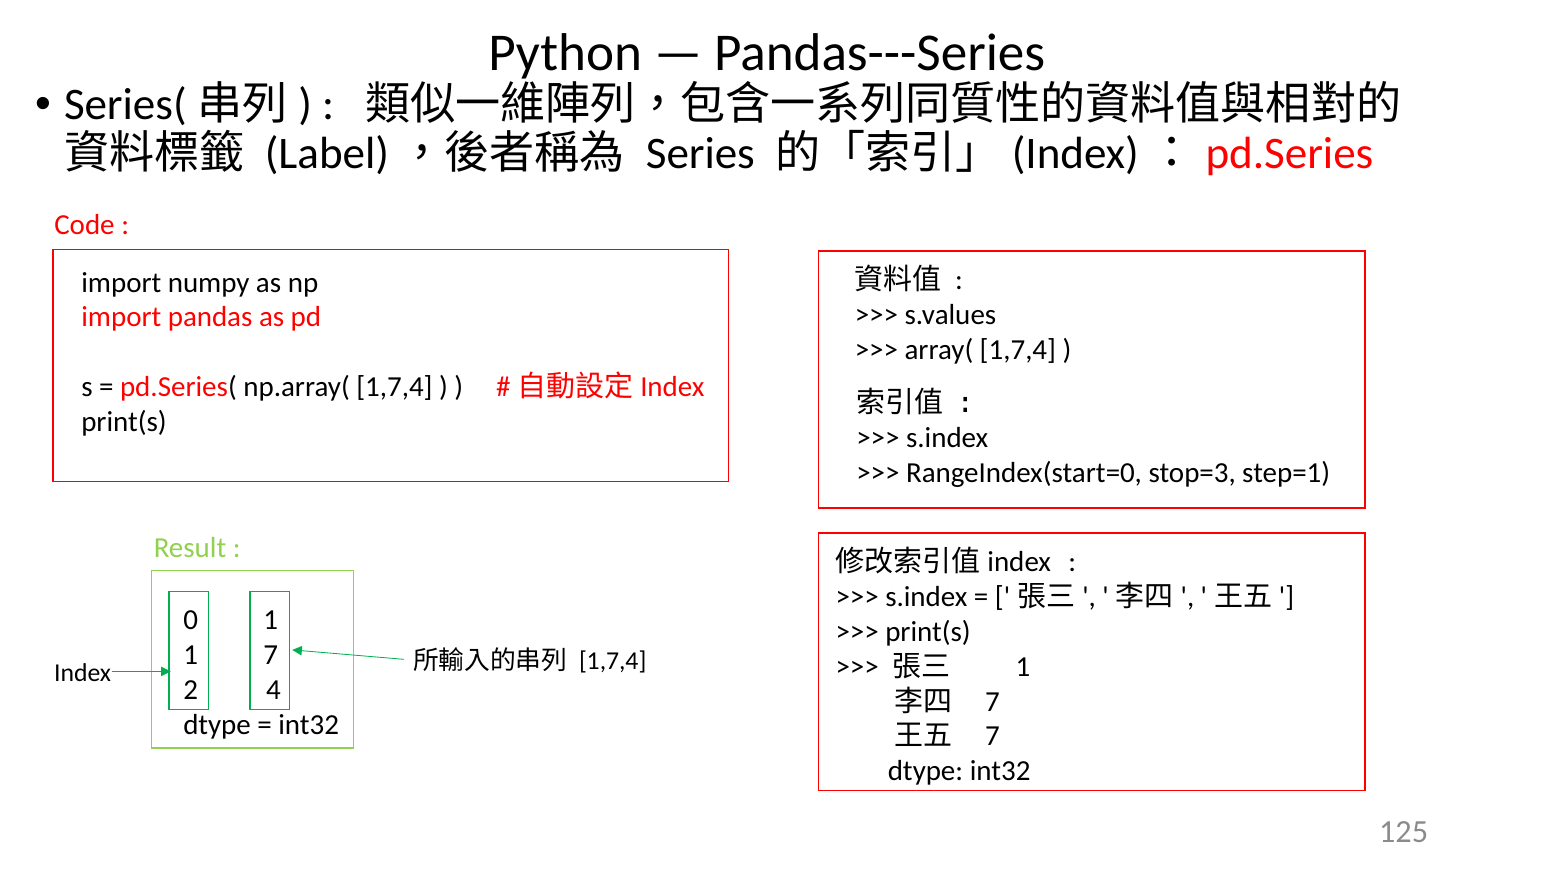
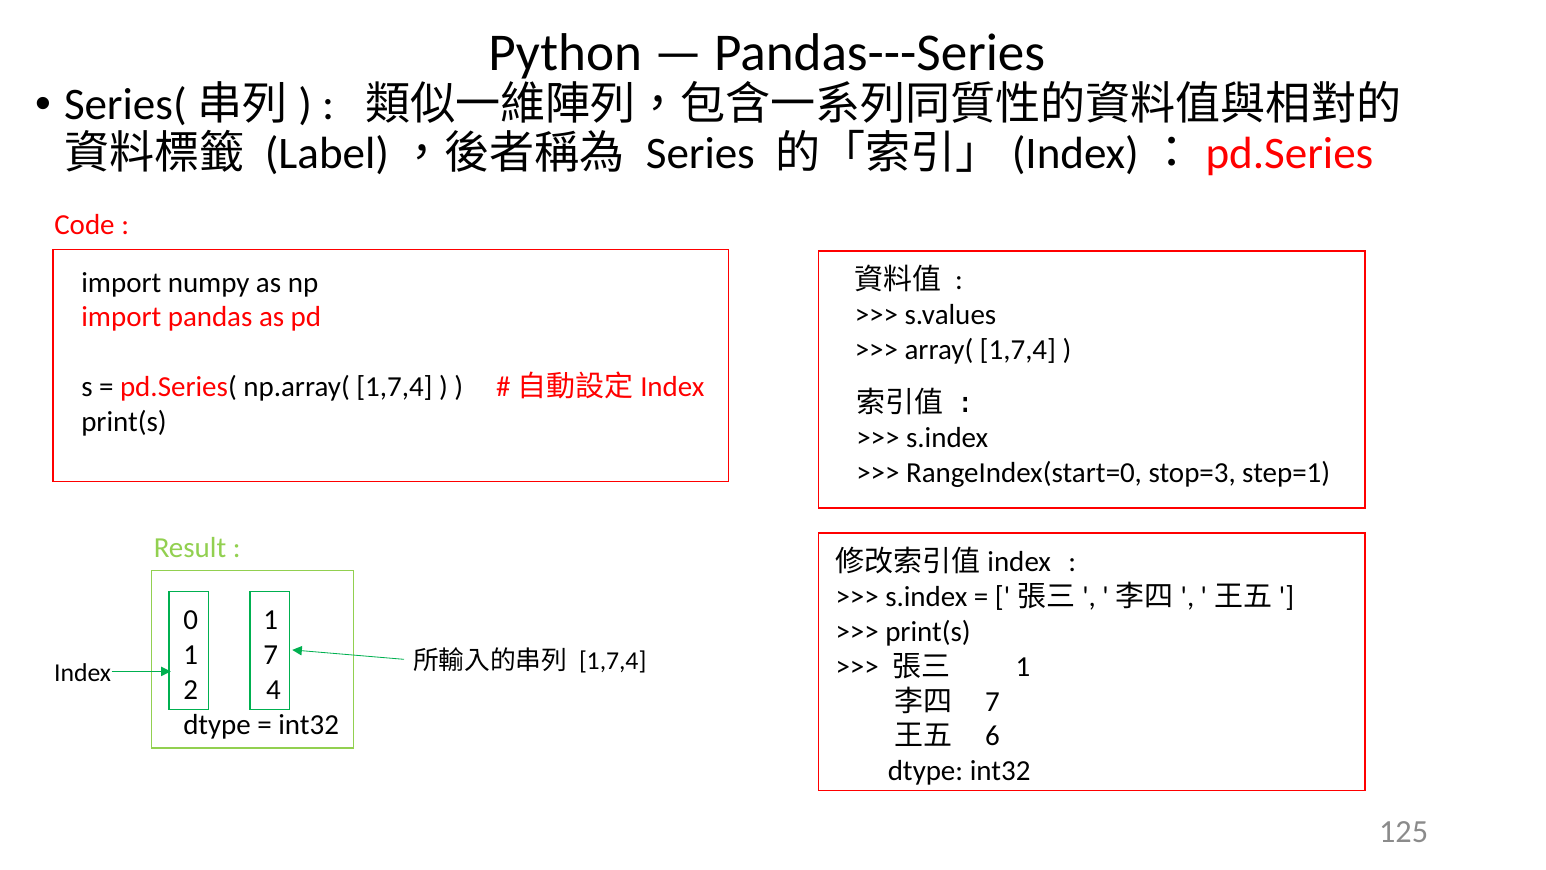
7 at (992, 736): 7 -> 6
